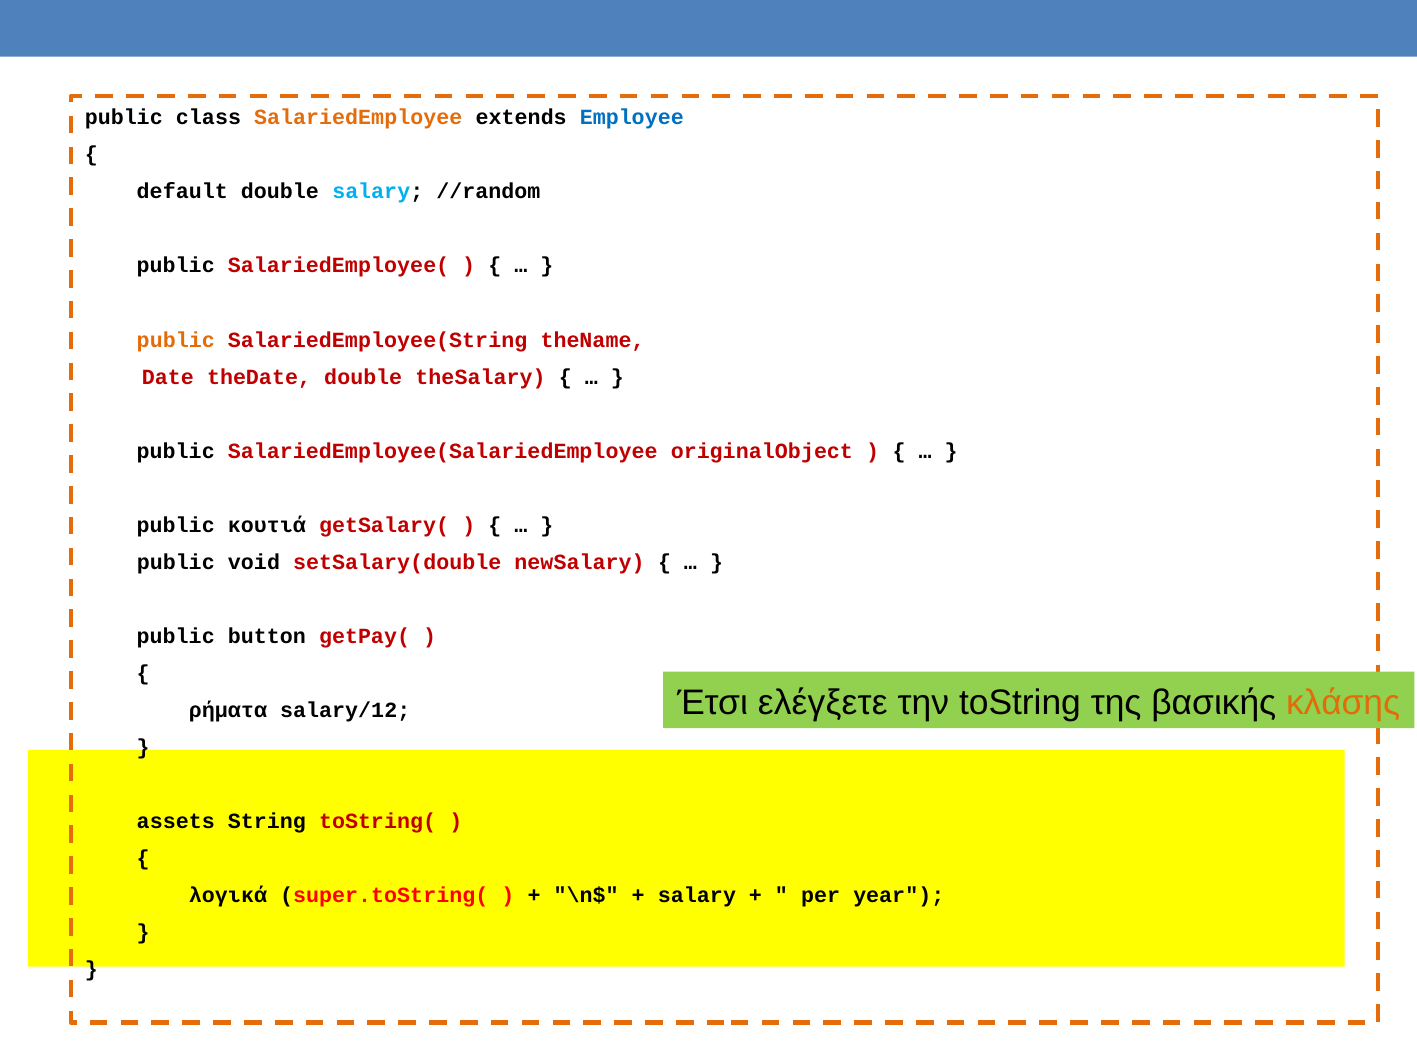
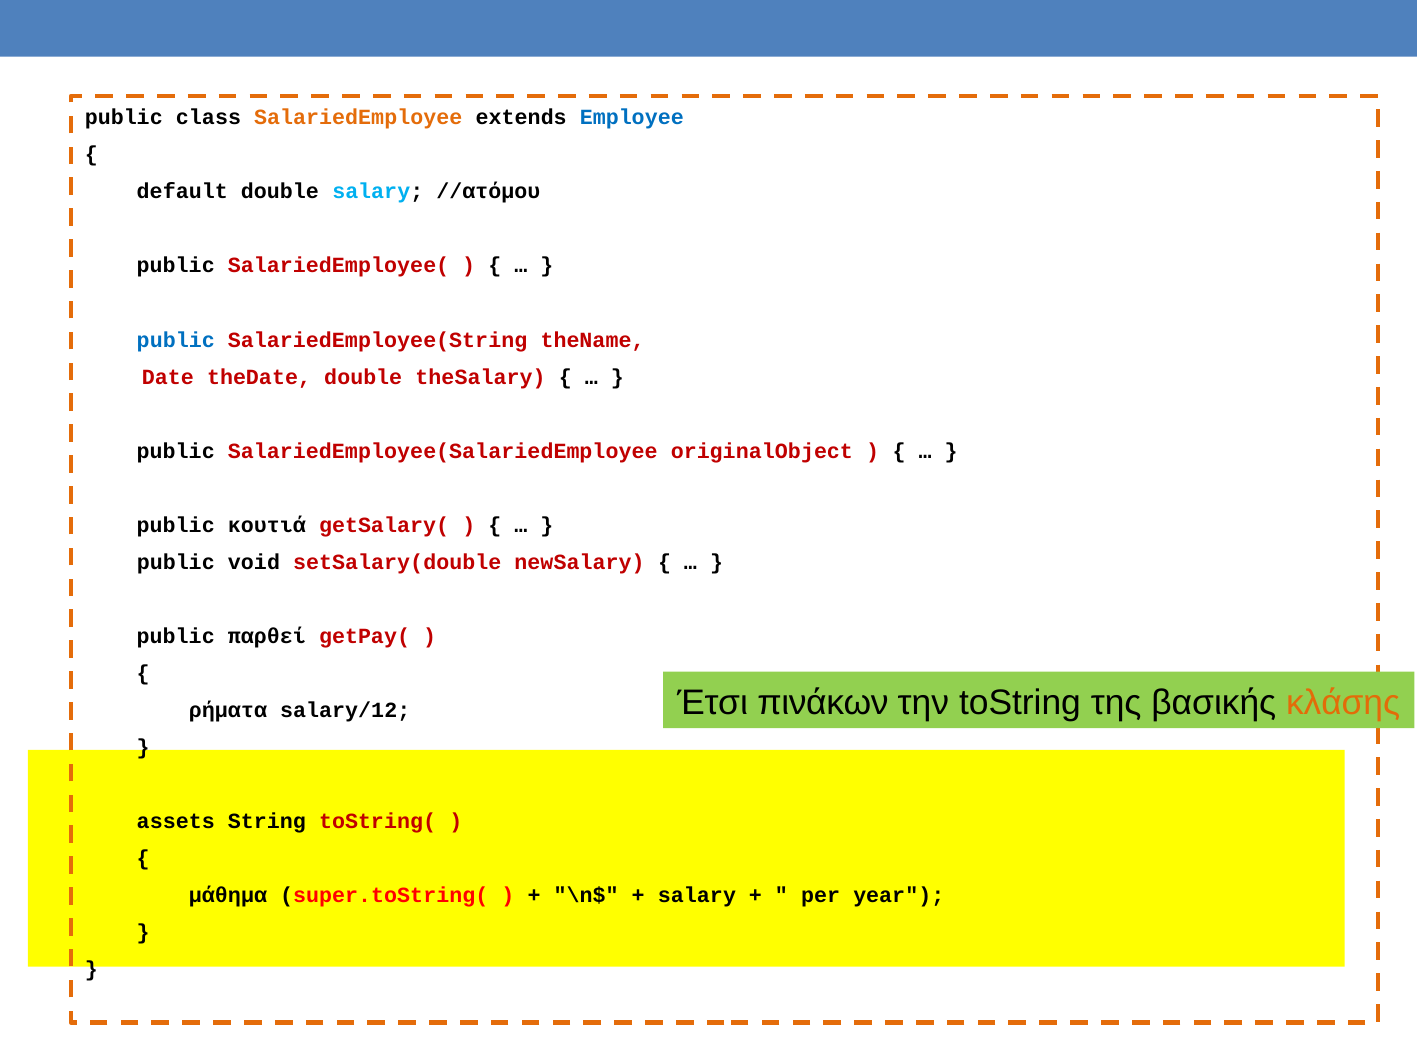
//random: //random -> //ατόμου
public at (176, 340) colour: orange -> blue
button: button -> παρθεί
ελέγξετε: ελέγξετε -> πινάκων
λογικά: λογικά -> μάθημα
